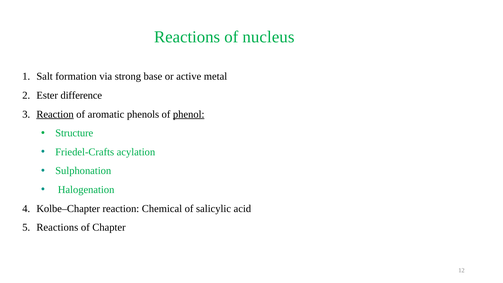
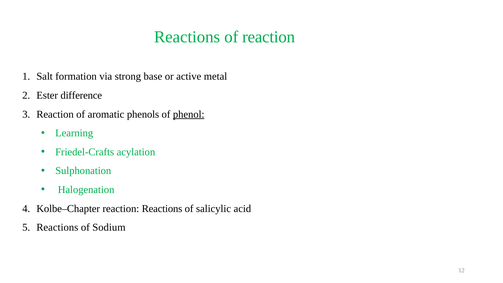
of nucleus: nucleus -> reaction
Reaction at (55, 114) underline: present -> none
Structure: Structure -> Learning
reaction Chemical: Chemical -> Reactions
Chapter: Chapter -> Sodium
